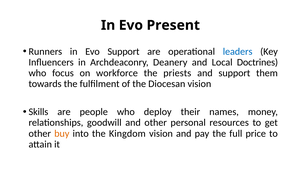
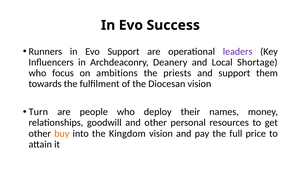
Present: Present -> Success
leaders colour: blue -> purple
Doctrines: Doctrines -> Shortage
workforce: workforce -> ambitions
Skills: Skills -> Turn
